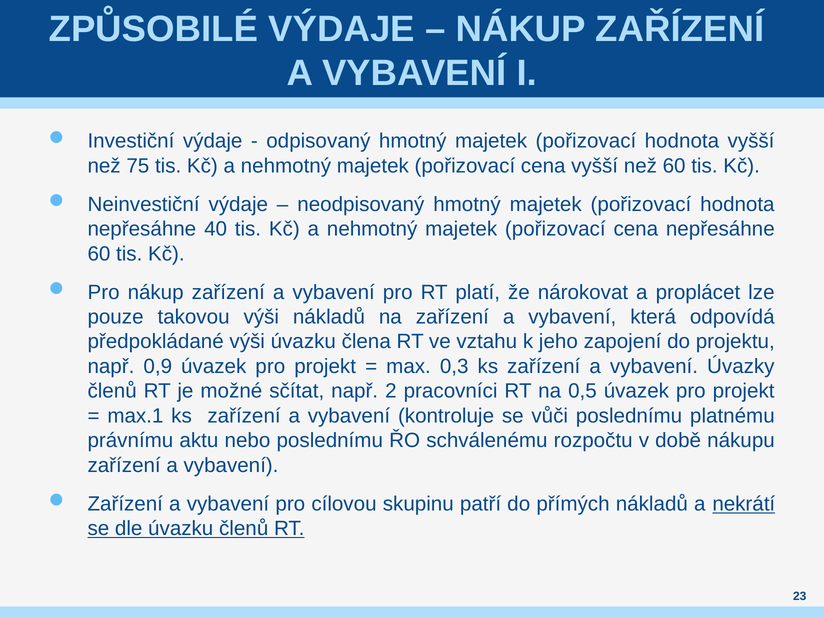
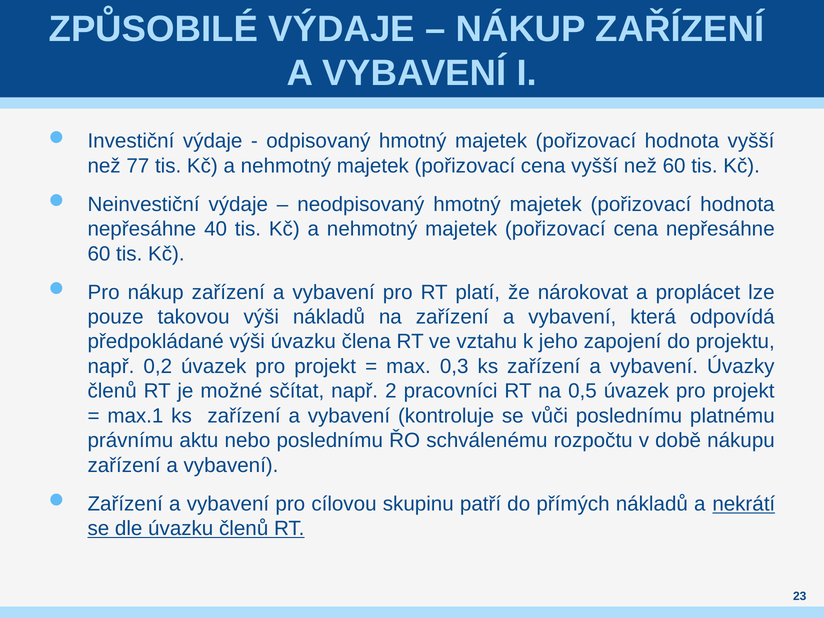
75: 75 -> 77
0,9: 0,9 -> 0,2
